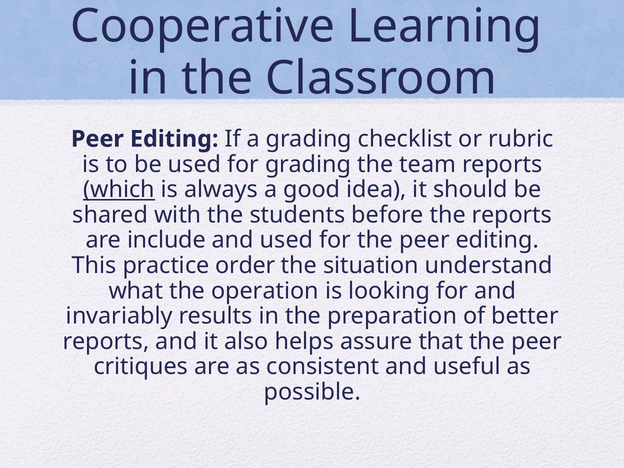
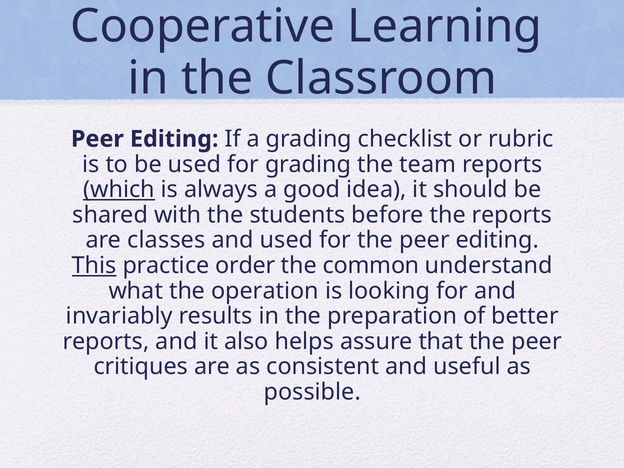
include: include -> classes
This underline: none -> present
situation: situation -> common
